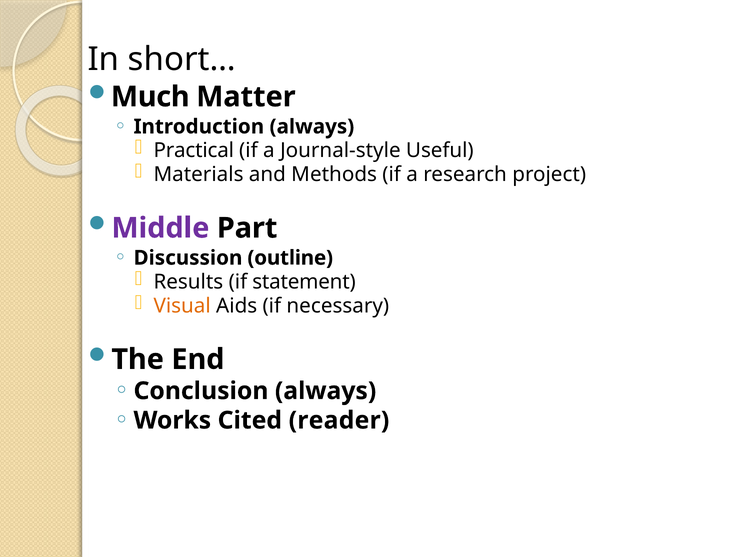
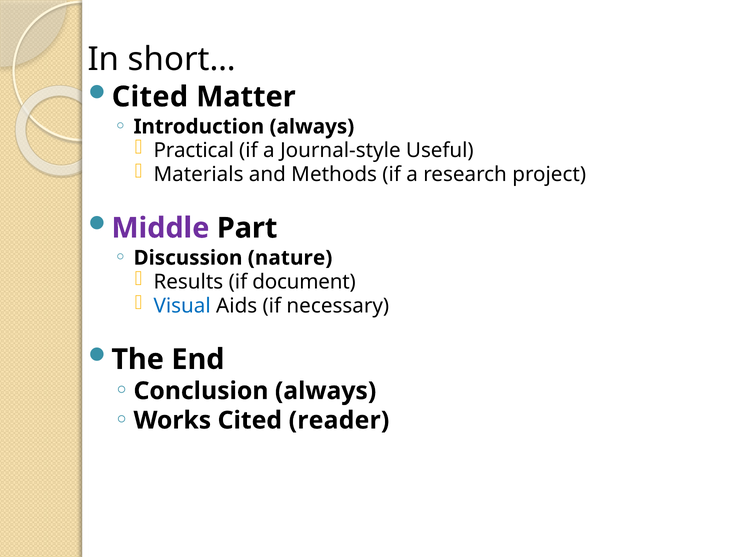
Much at (150, 97): Much -> Cited
outline: outline -> nature
statement: statement -> document
Visual colour: orange -> blue
